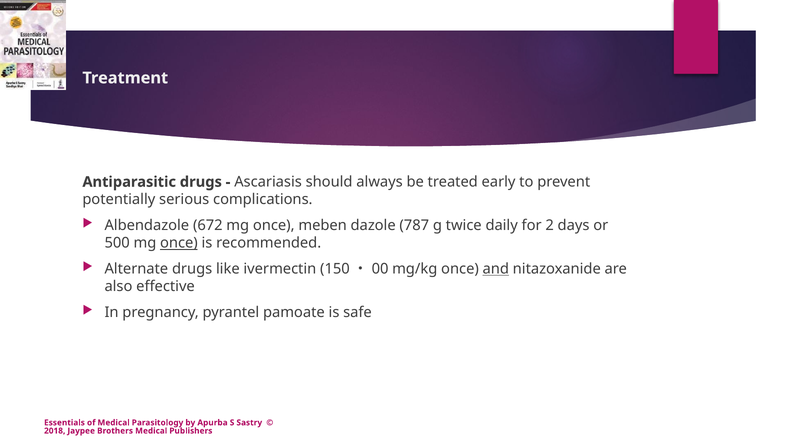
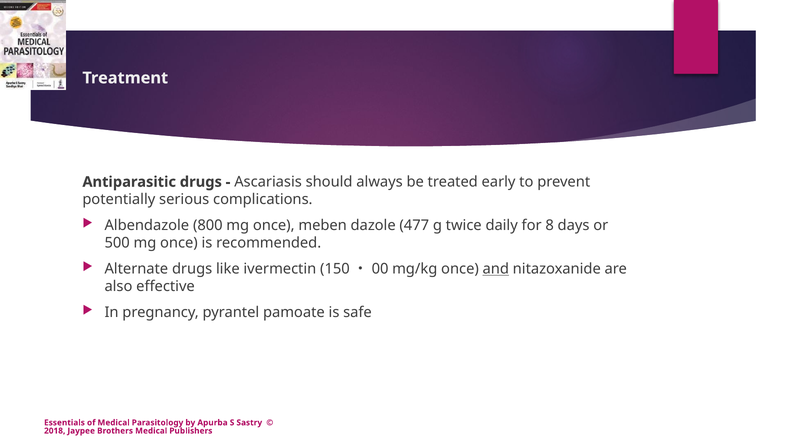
672: 672 -> 800
787: 787 -> 477
2: 2 -> 8
once at (179, 243) underline: present -> none
